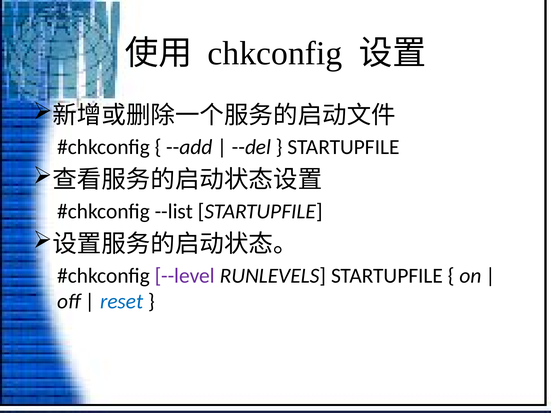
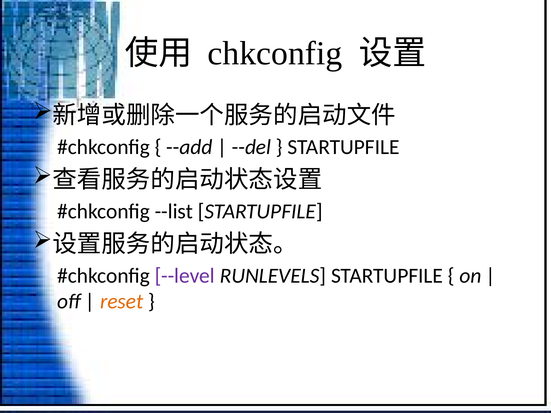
reset colour: blue -> orange
